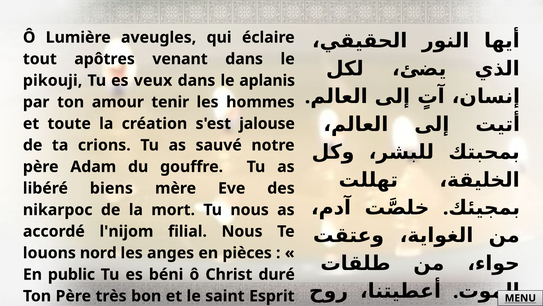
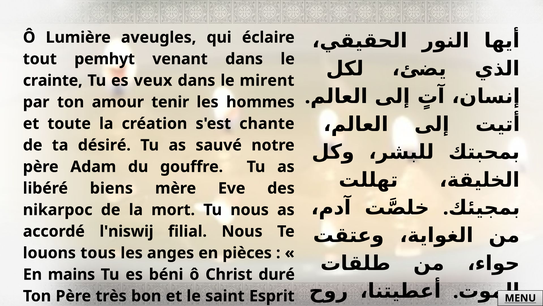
apôtres: apôtres -> pemhyt
pikouji: pikouji -> crainte
aplanis: aplanis -> mirent
jalouse: jalouse -> chante
crions: crions -> désiré
l'nijom: l'nijom -> l'niswij
nord: nord -> tous
public: public -> mains
